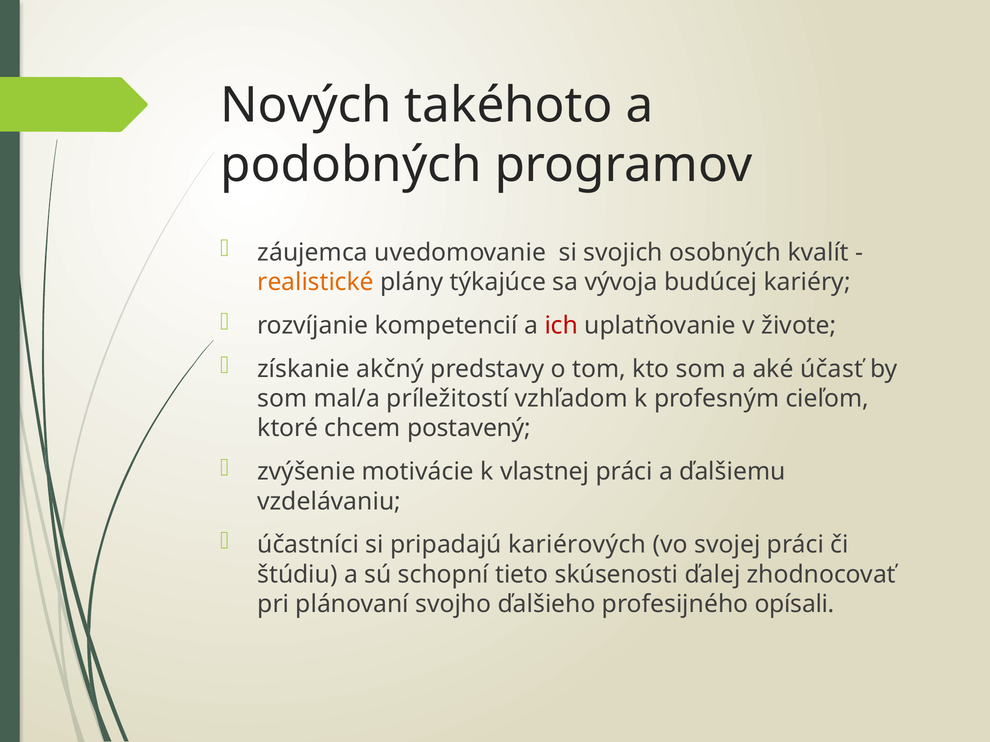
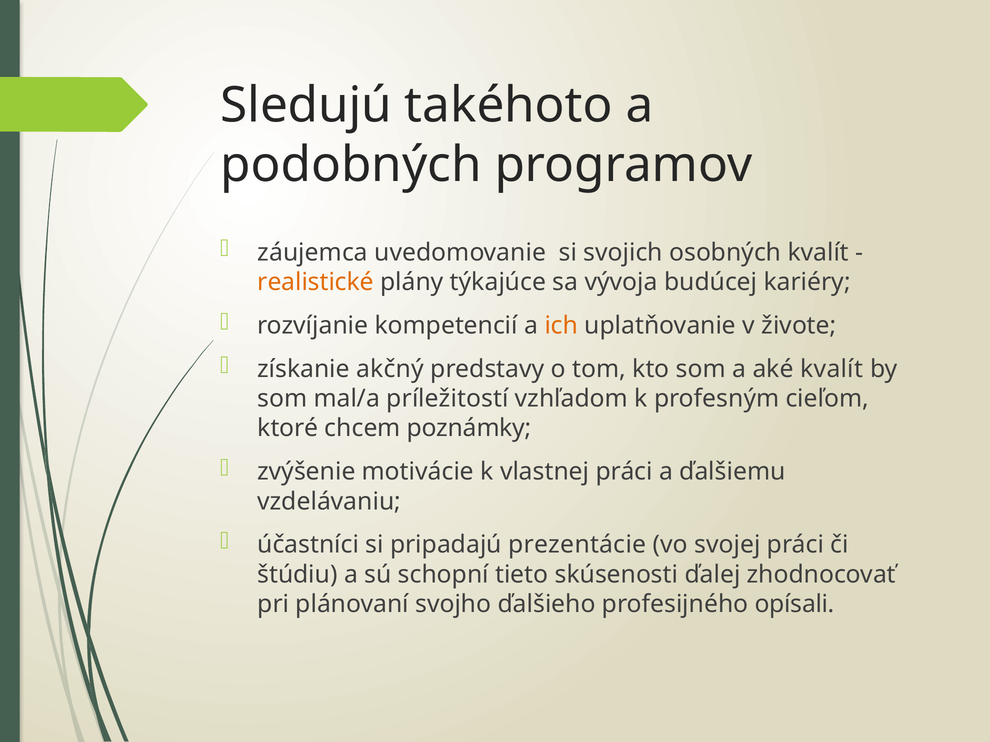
Nových: Nových -> Sledujú
ich colour: red -> orange
aké účasť: účasť -> kvalít
postavený: postavený -> poznámky
kariérových: kariérových -> prezentácie
